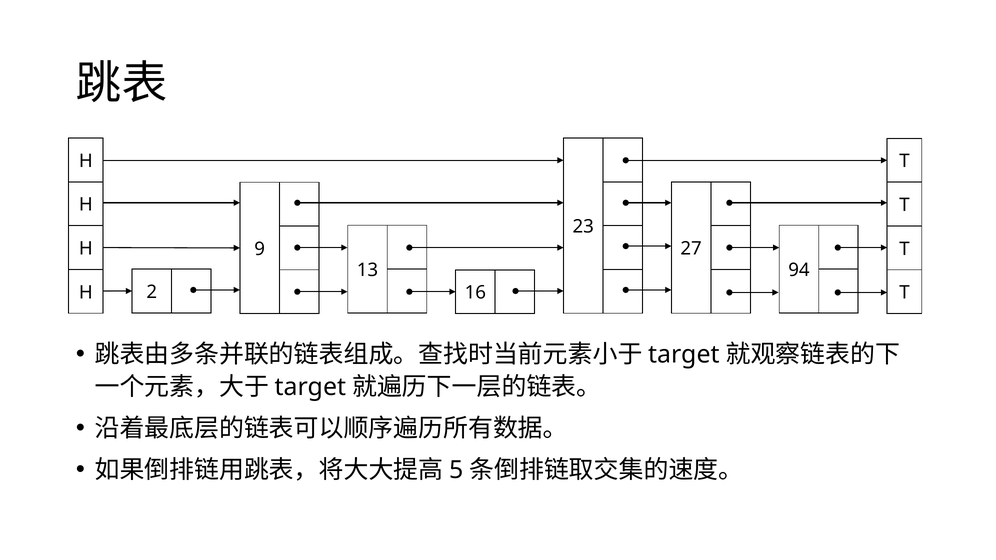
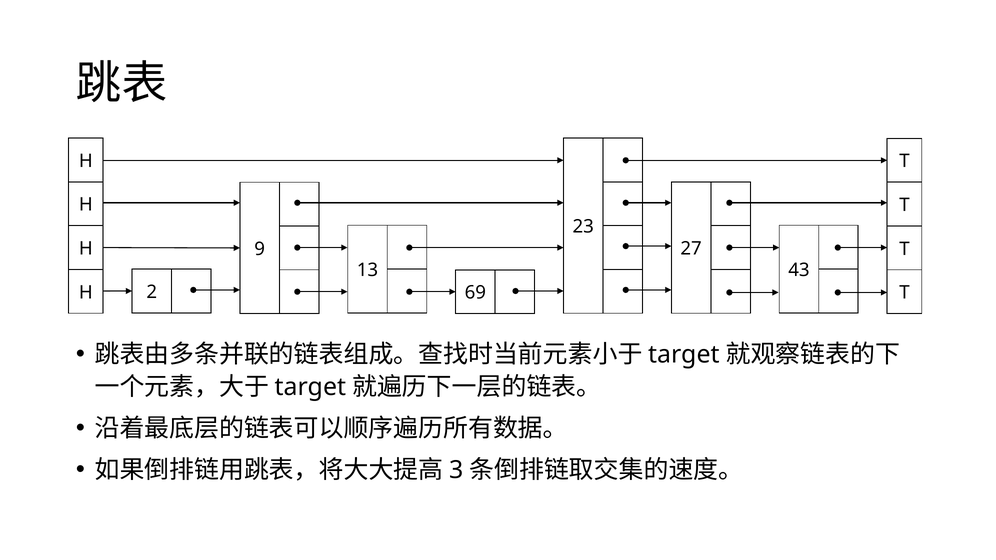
94: 94 -> 43
16: 16 -> 69
5: 5 -> 3
